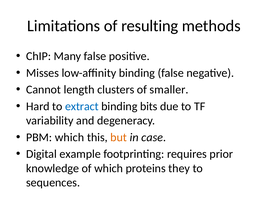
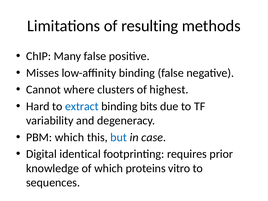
length: length -> where
smaller: smaller -> highest
but colour: orange -> blue
example: example -> identical
they: they -> vitro
